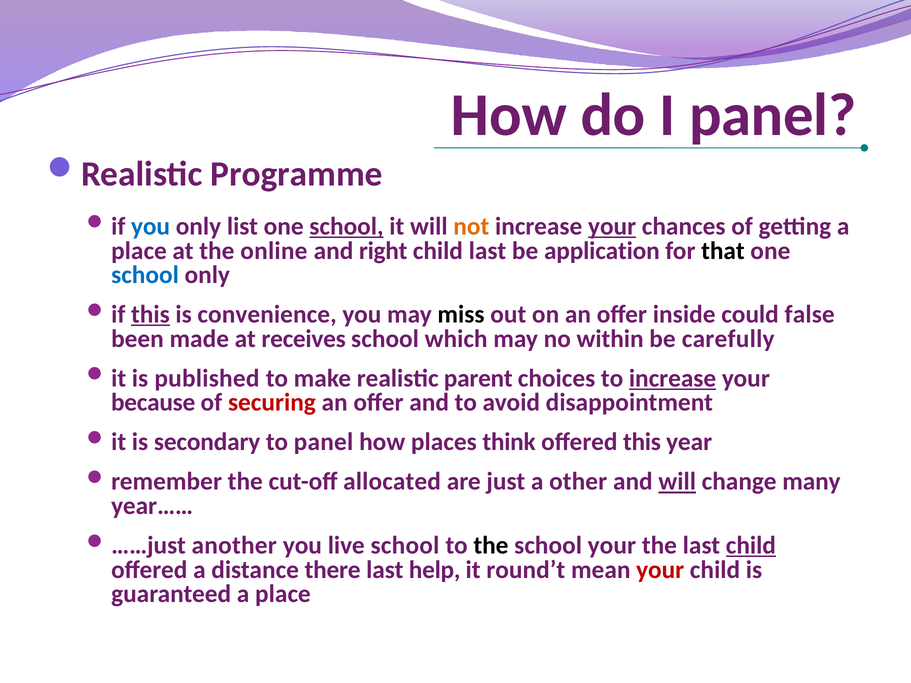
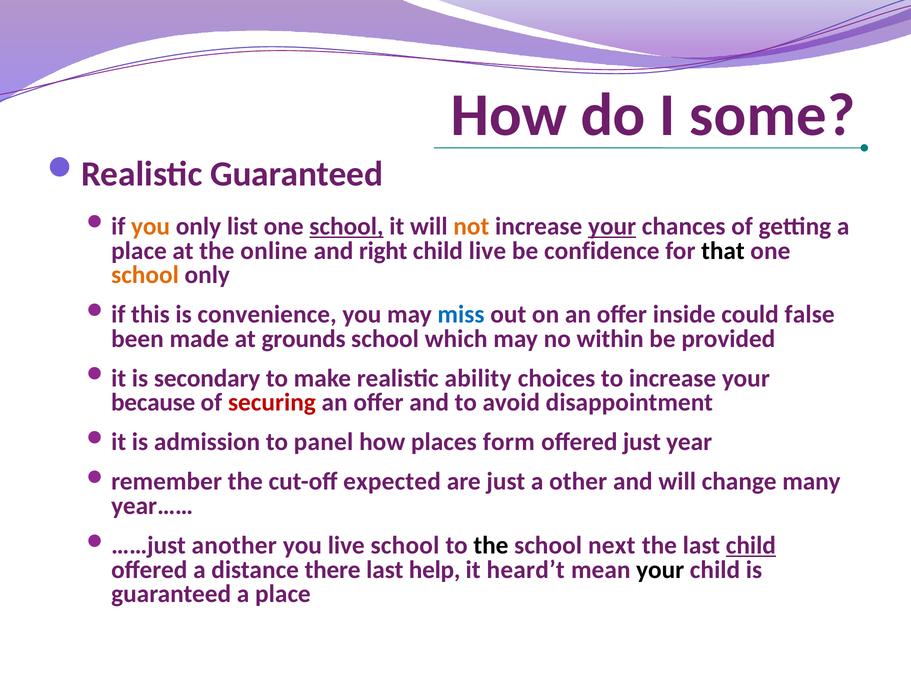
I panel: panel -> some
Realistic Programme: Programme -> Guaranteed
you at (151, 226) colour: blue -> orange
child last: last -> live
application: application -> confidence
school at (145, 275) colour: blue -> orange
this at (150, 315) underline: present -> none
miss colour: black -> blue
receives: receives -> grounds
carefully: carefully -> provided
published: published -> secondary
parent: parent -> ability
increase at (673, 378) underline: present -> none
secondary: secondary -> admission
think: think -> form
offered this: this -> just
allocated: allocated -> expected
will at (677, 482) underline: present -> none
school your: your -> next
round’t: round’t -> heard’t
your at (660, 570) colour: red -> black
